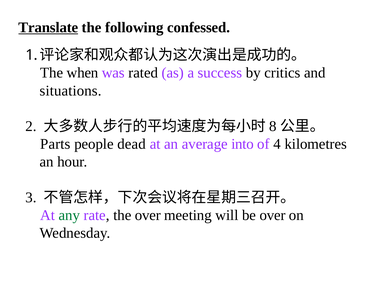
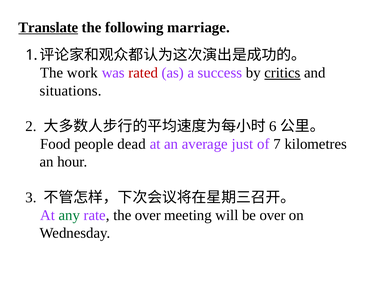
confessed: confessed -> marriage
when: when -> work
rated colour: black -> red
critics underline: none -> present
8: 8 -> 6
Parts: Parts -> Food
into: into -> just
4: 4 -> 7
